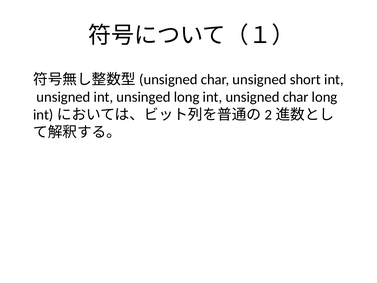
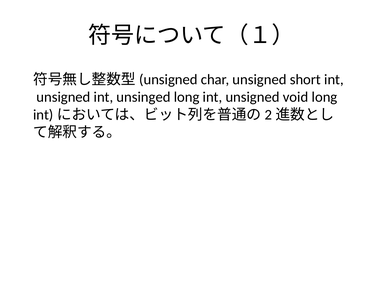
unsigned char: char -> void
